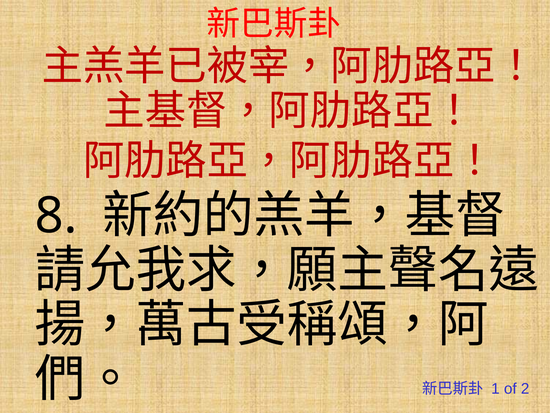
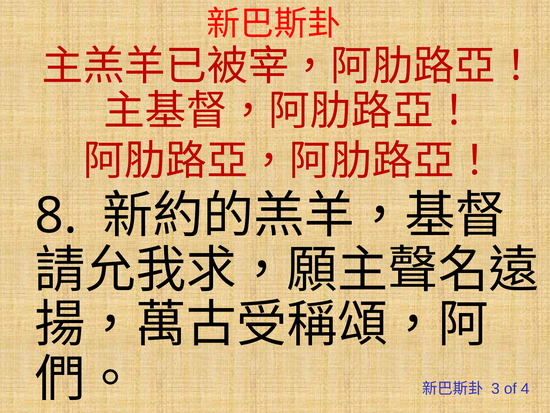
1: 1 -> 3
2: 2 -> 4
